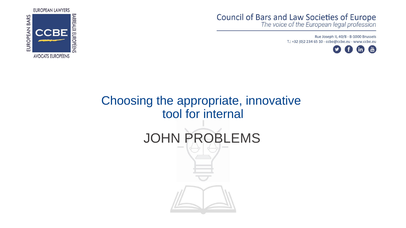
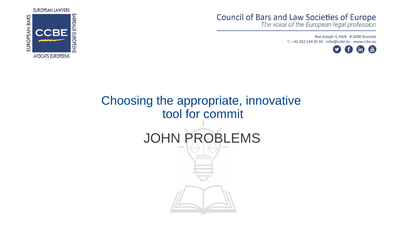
internal: internal -> commit
